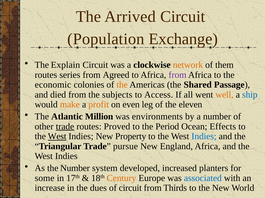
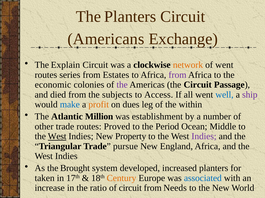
The Arrived: Arrived -> Planters
Population: Population -> Americans
of them: them -> went
Agreed: Agreed -> Estates
the at (122, 85) colour: orange -> purple
the Shared: Shared -> Circuit
well colour: orange -> blue
ship colour: blue -> purple
make colour: orange -> blue
even: even -> dues
eleven: eleven -> within
environments: environments -> establishment
trade at (65, 127) underline: present -> none
Effects: Effects -> Middle
Indies at (204, 137) colour: blue -> purple
the Number: Number -> Brought
some: some -> taken
dues: dues -> ratio
Thirds: Thirds -> Needs
